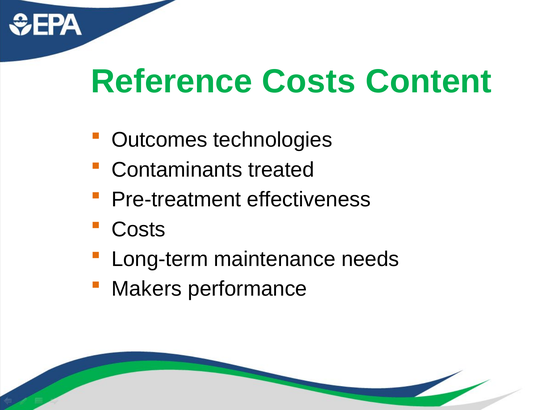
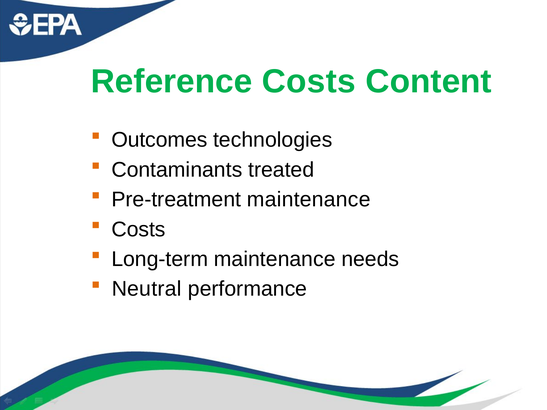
Pre-treatment effectiveness: effectiveness -> maintenance
Makers: Makers -> Neutral
